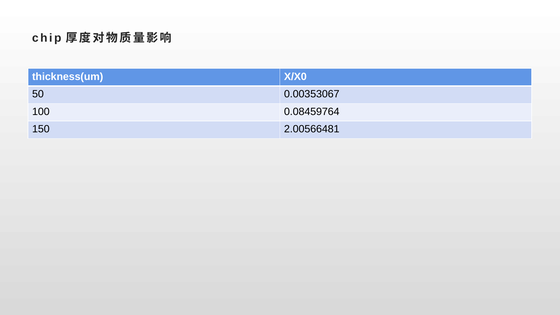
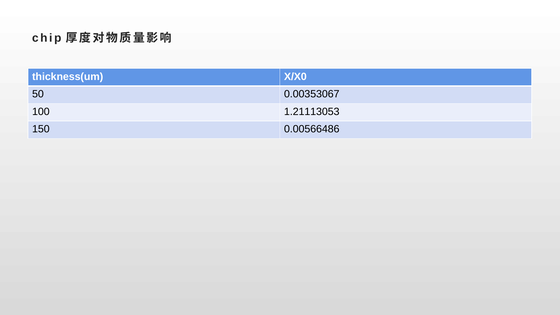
0.08459764: 0.08459764 -> 1.21113053
2.00566481: 2.00566481 -> 0.00566486
